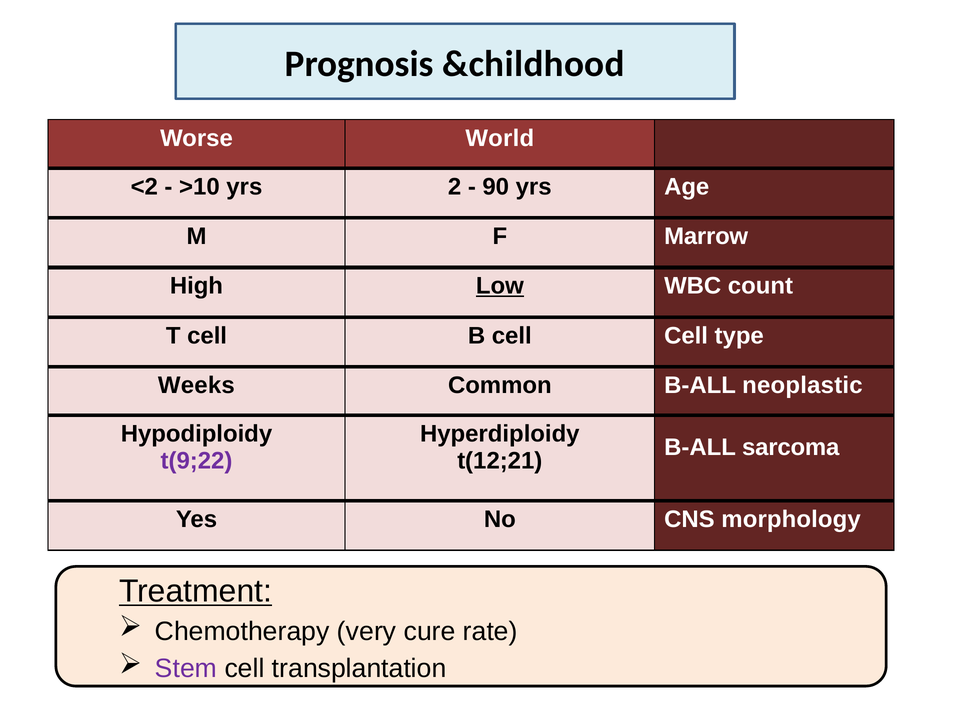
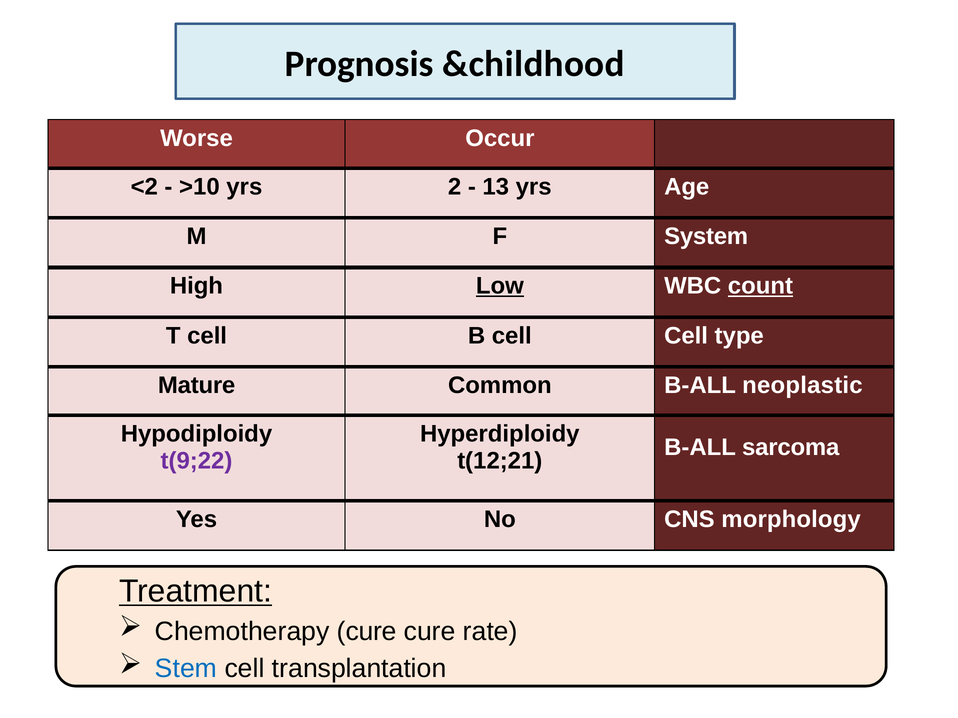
World: World -> Occur
90: 90 -> 13
Marrow: Marrow -> System
count underline: none -> present
Weeks: Weeks -> Mature
Chemotherapy very: very -> cure
Stem colour: purple -> blue
